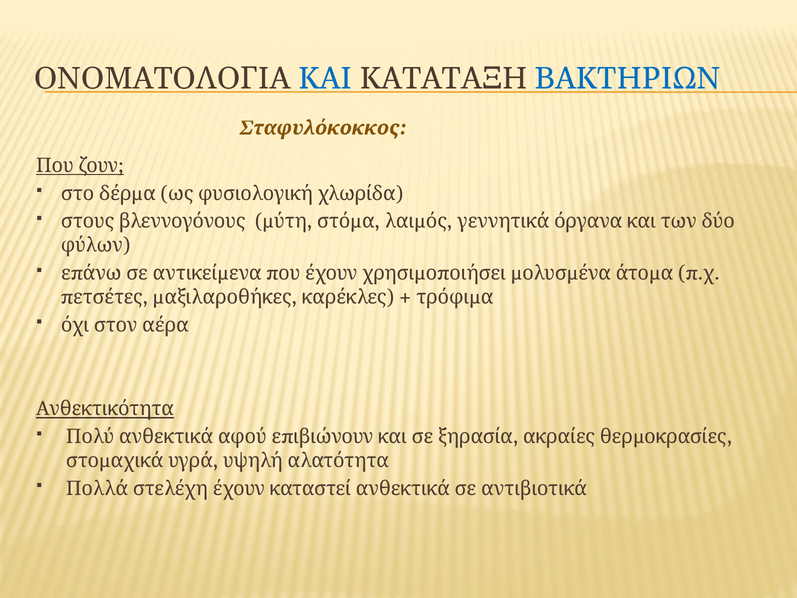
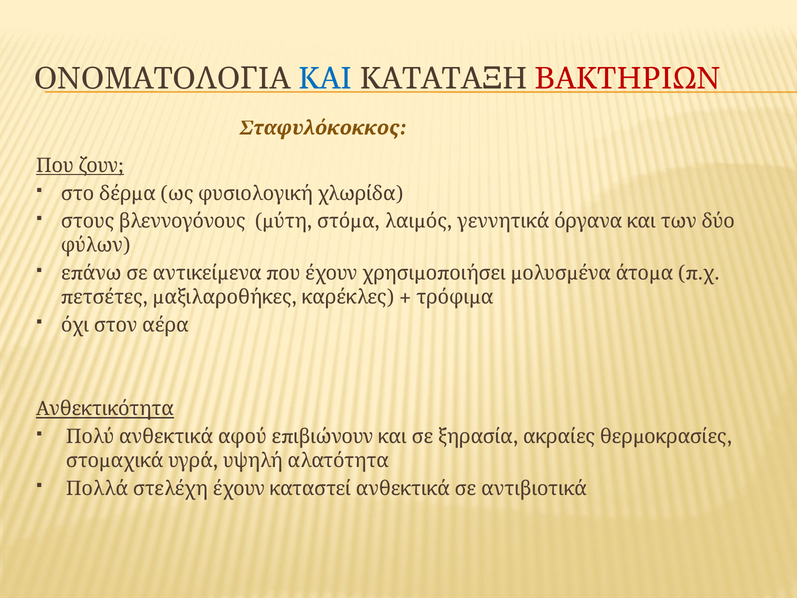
ΒΑΚΤΗΡΙΩΝ colour: blue -> red
